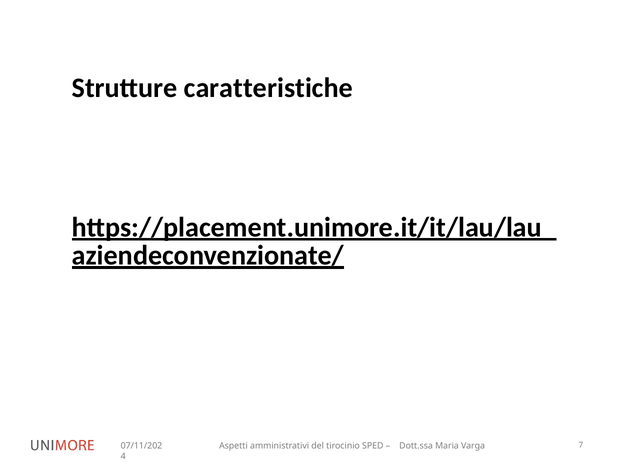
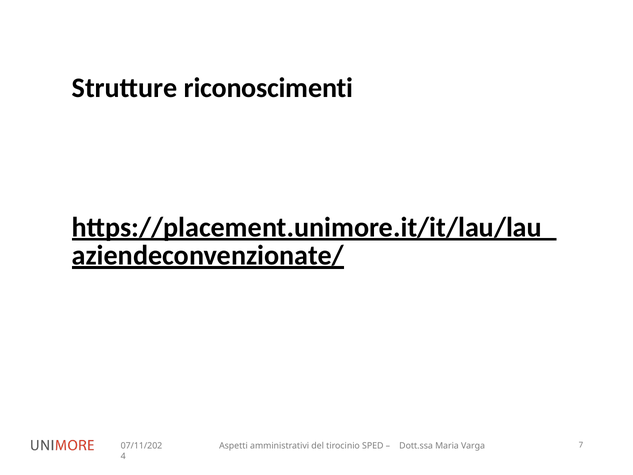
caratteristiche: caratteristiche -> riconoscimenti
